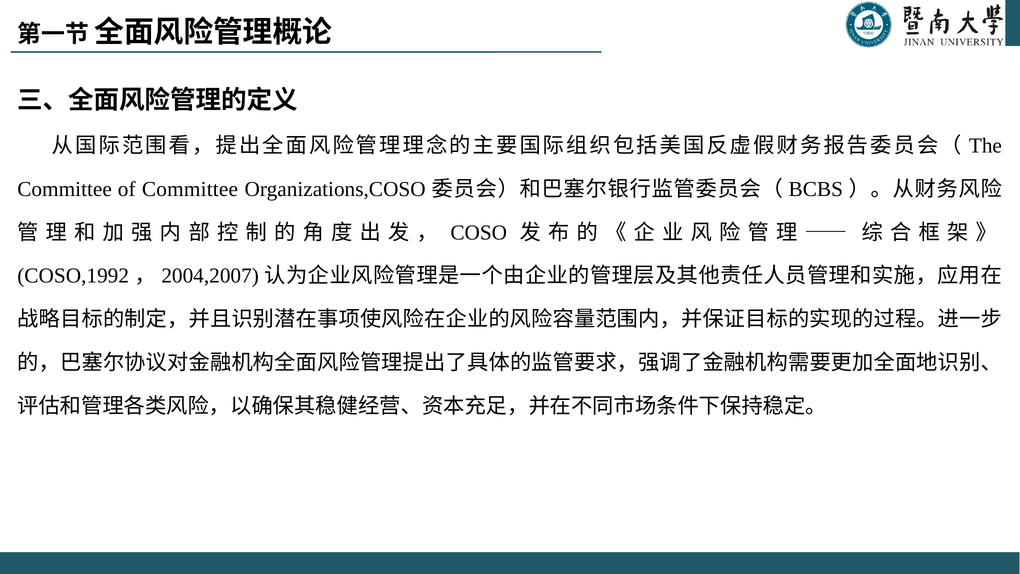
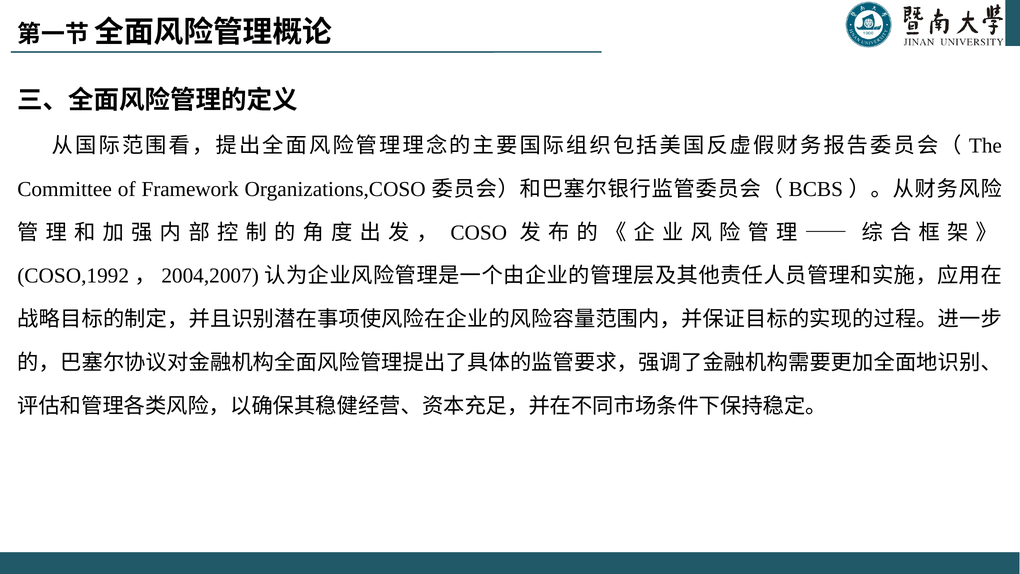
of Committee: Committee -> Framework
